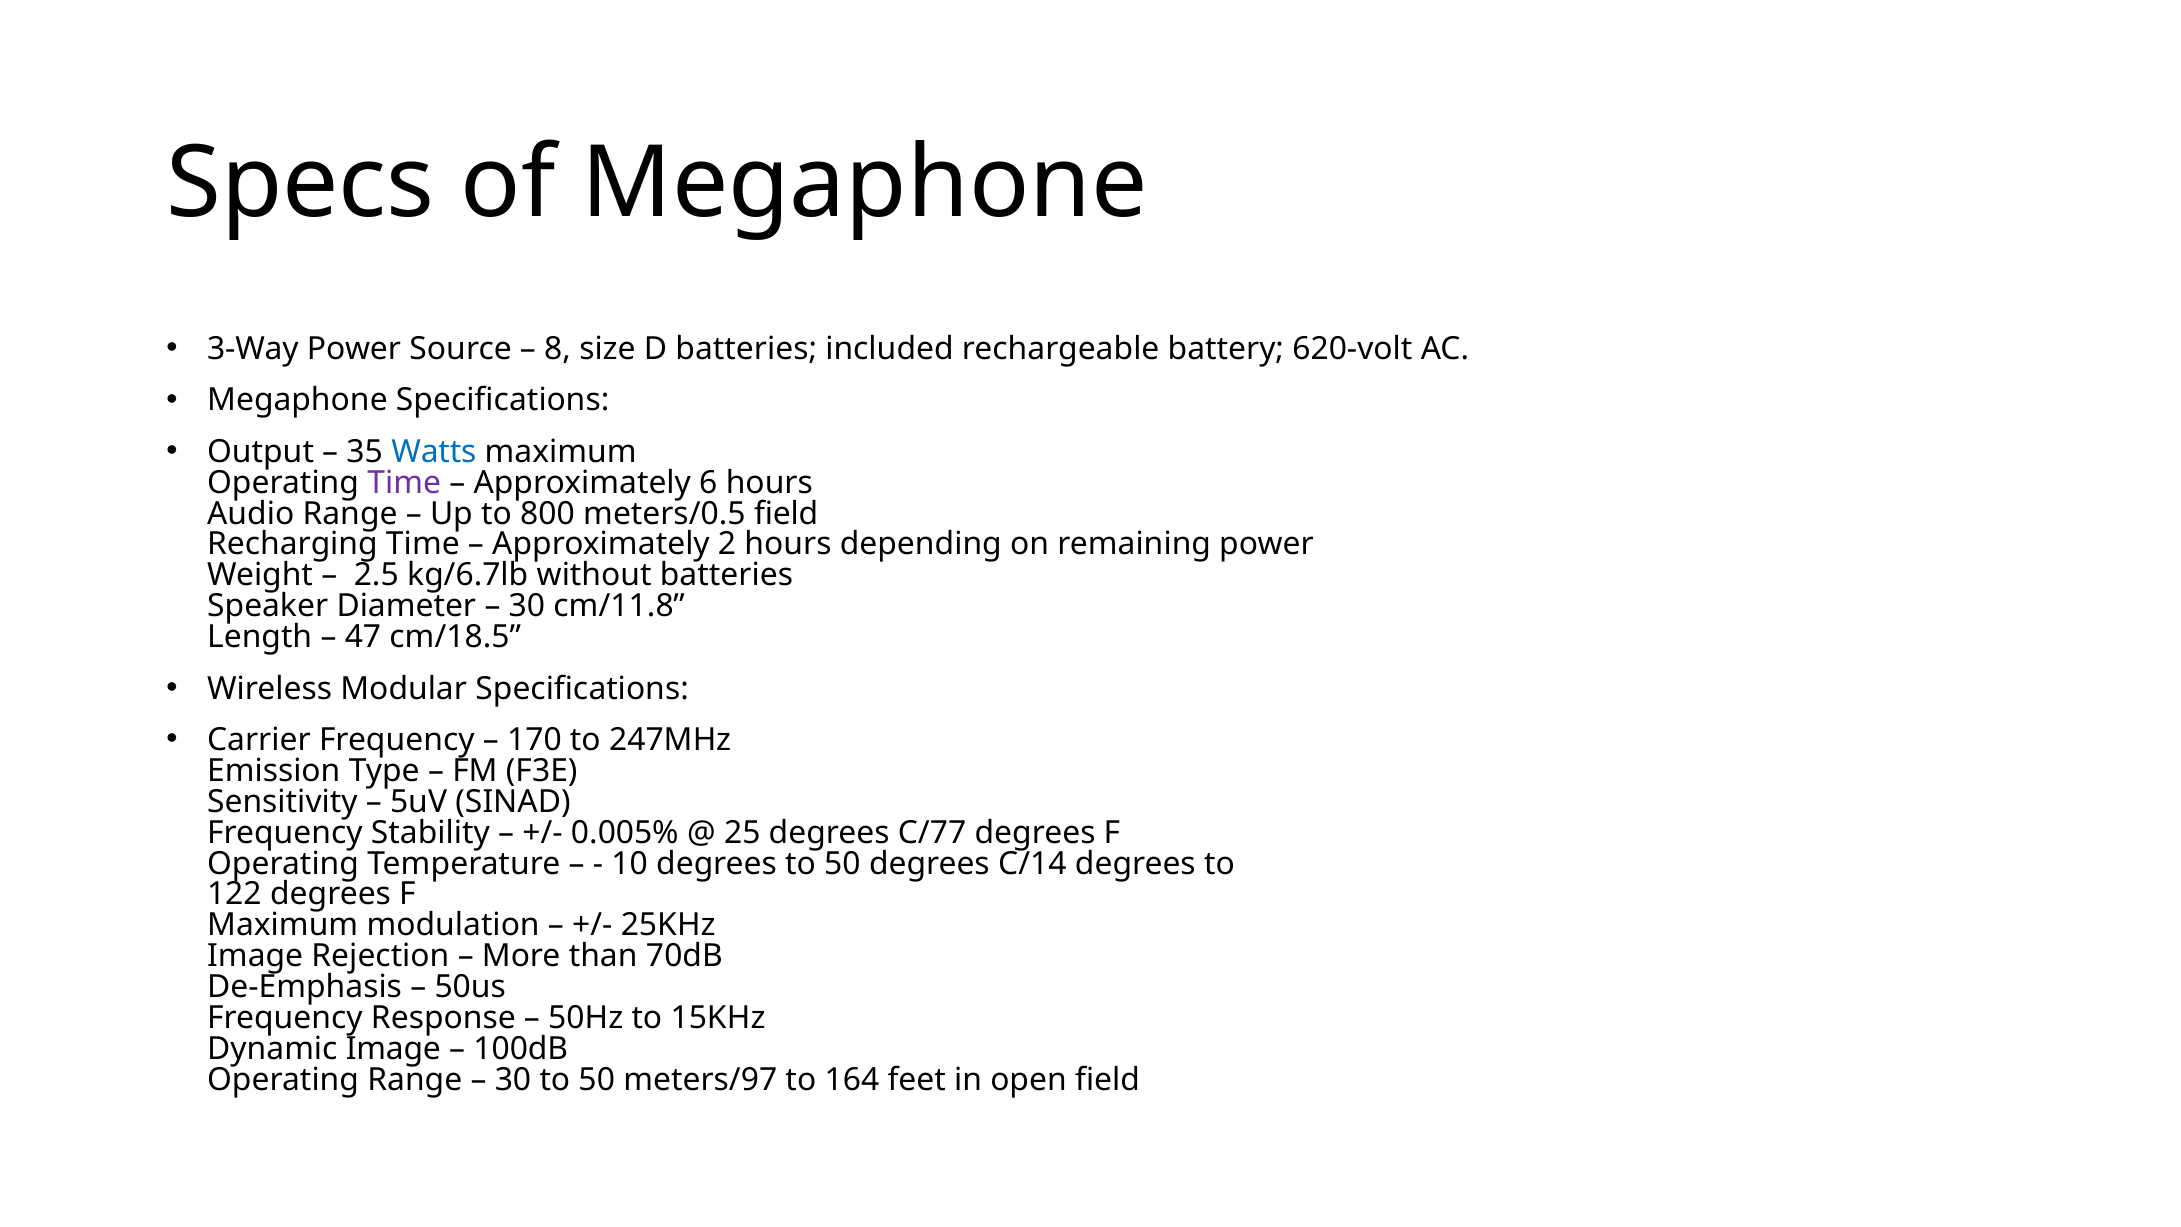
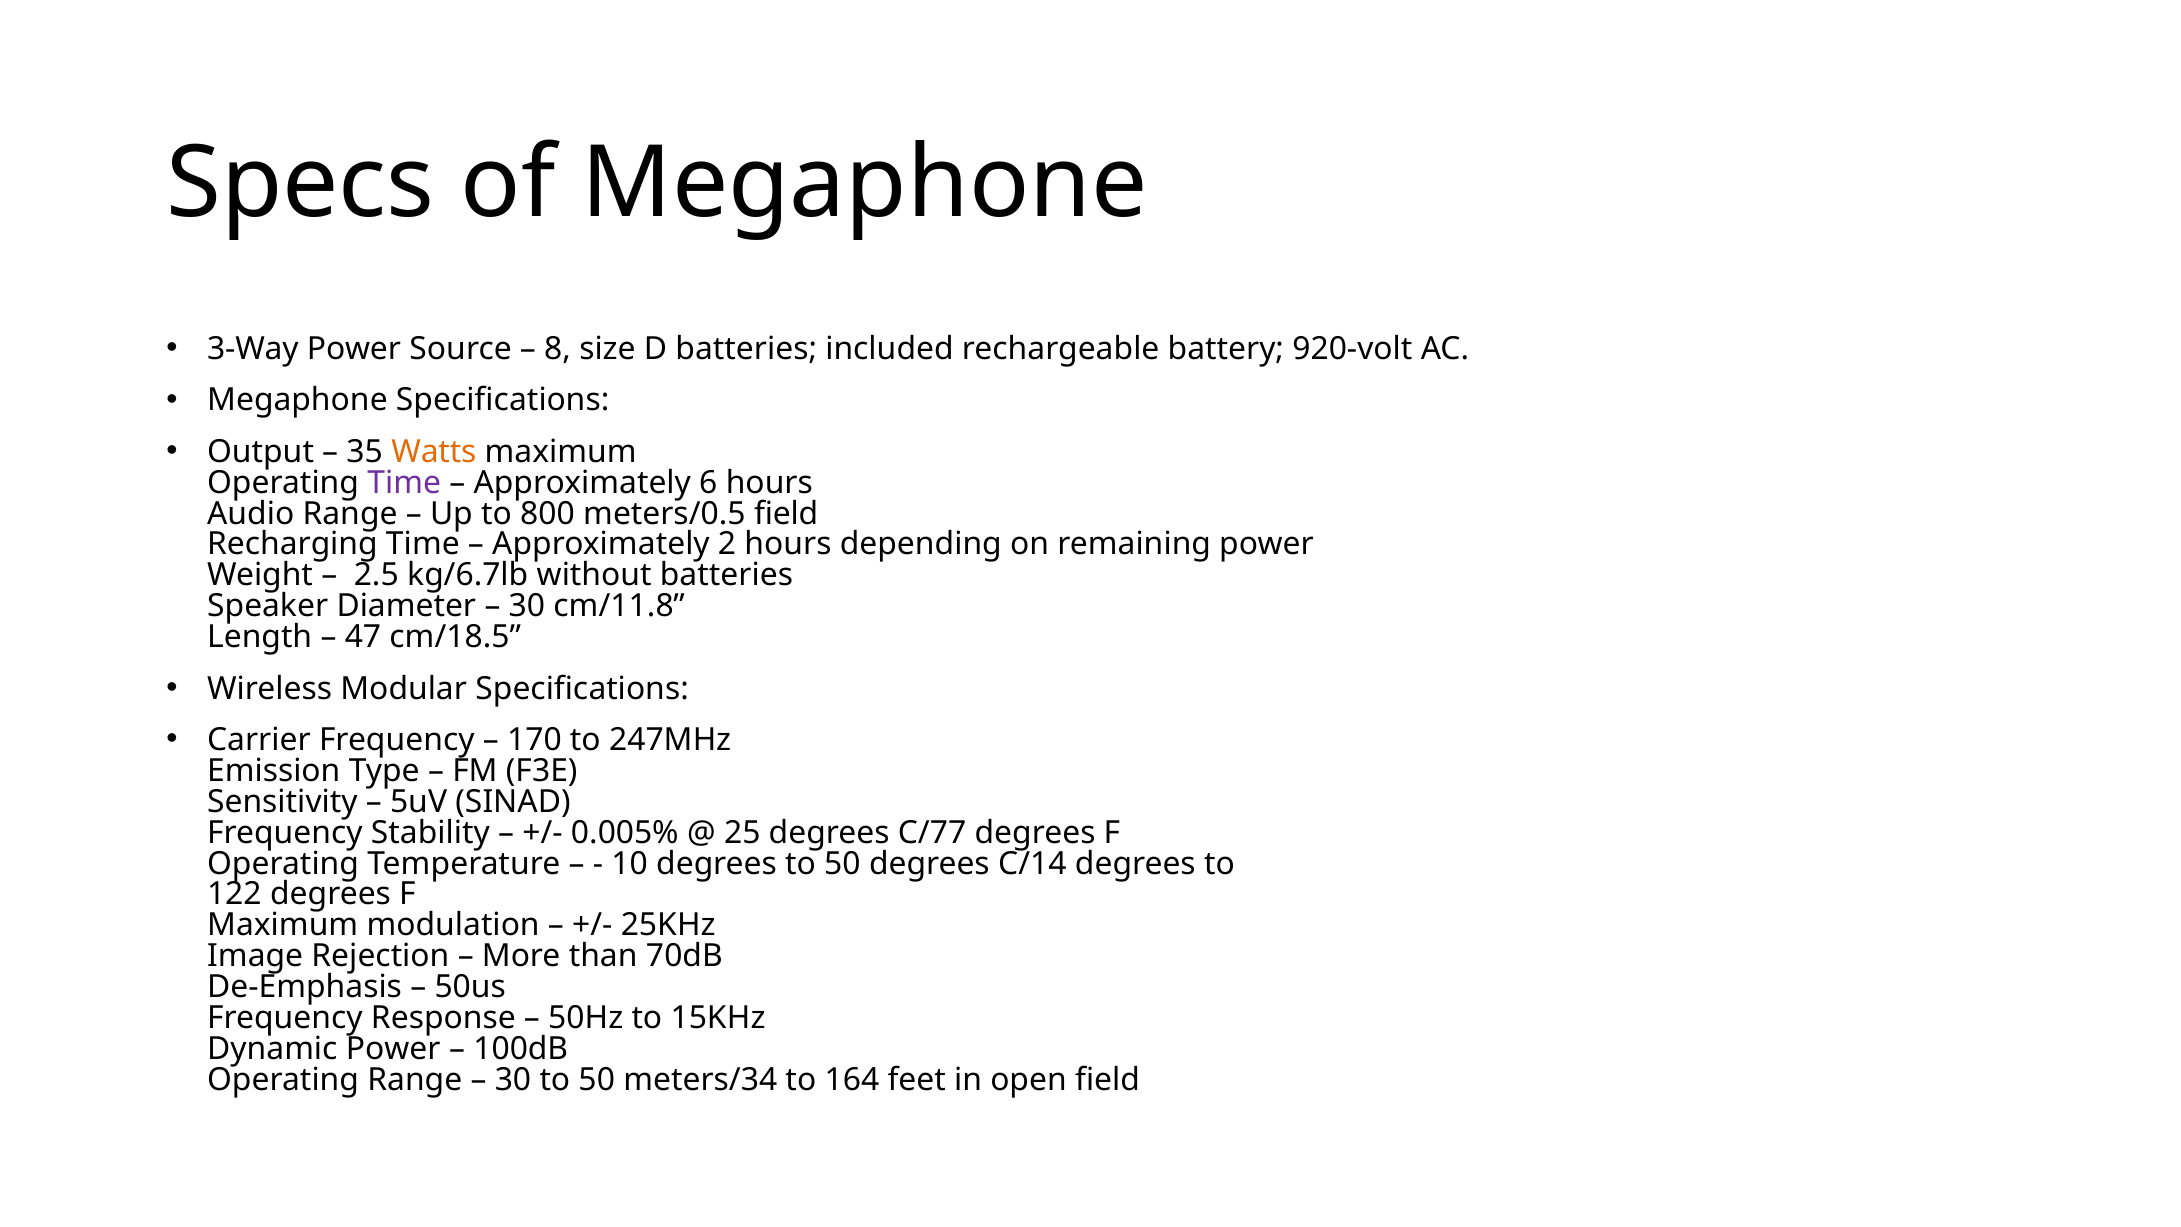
620-volt: 620-volt -> 920-volt
Watts colour: blue -> orange
Dynamic Image: Image -> Power
meters/97: meters/97 -> meters/34
